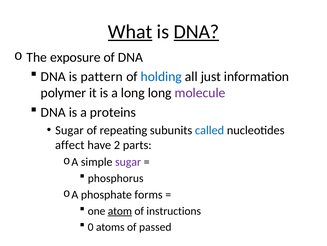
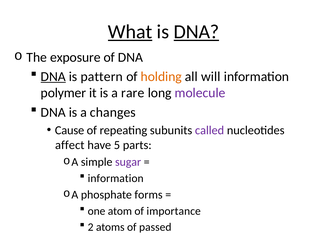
DNA at (53, 76) underline: none -> present
holding colour: blue -> orange
just: just -> will
a long: long -> rare
proteins: proteins -> changes
Sugar at (69, 130): Sugar -> Cause
called colour: blue -> purple
2: 2 -> 5
phosphorus at (116, 178): phosphorus -> information
atom underline: present -> none
instructions: instructions -> importance
0: 0 -> 2
